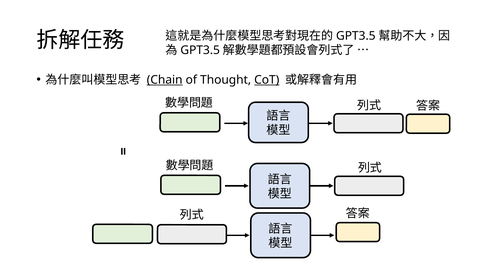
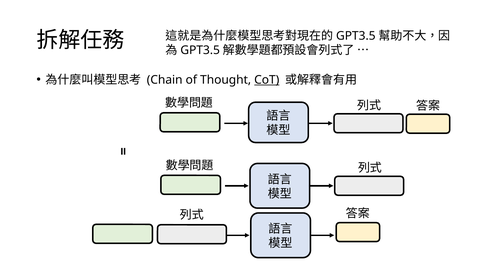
Chain underline: present -> none
